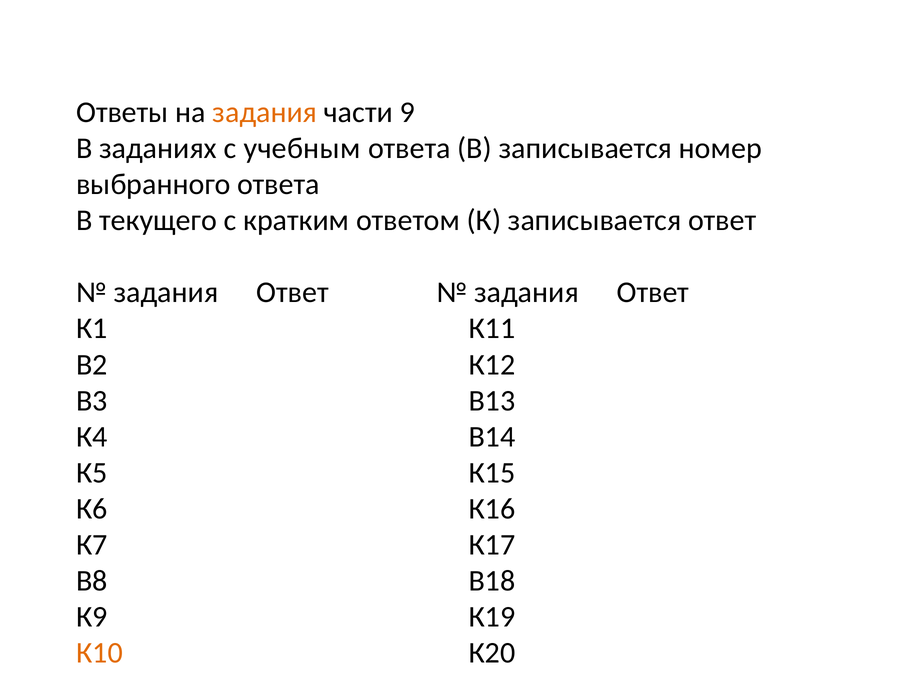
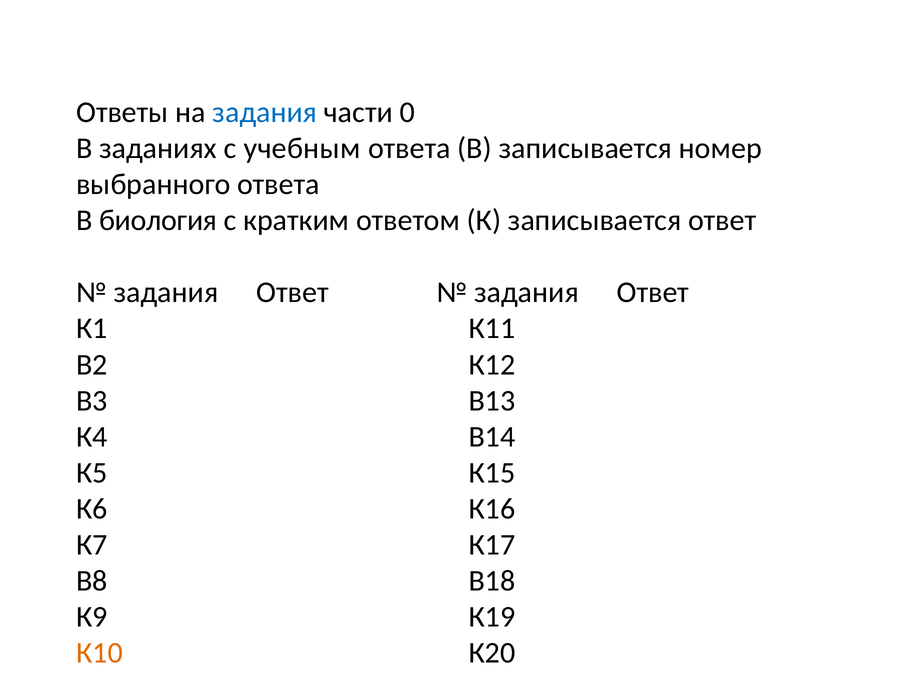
задания at (265, 112) colour: orange -> blue
9: 9 -> 0
текущего: текущего -> биология
